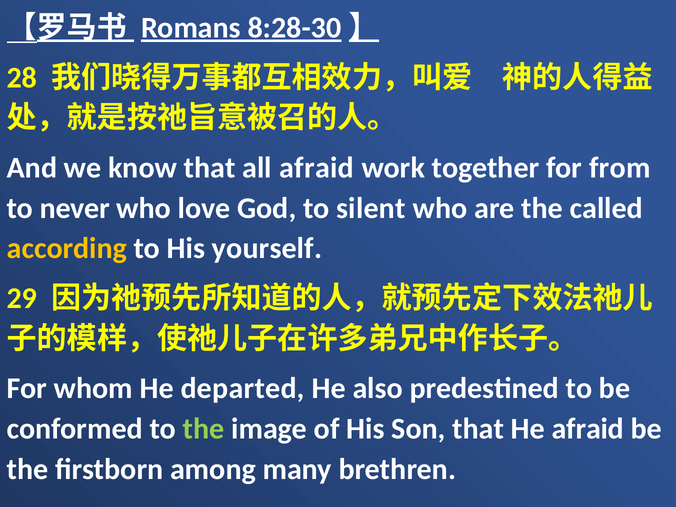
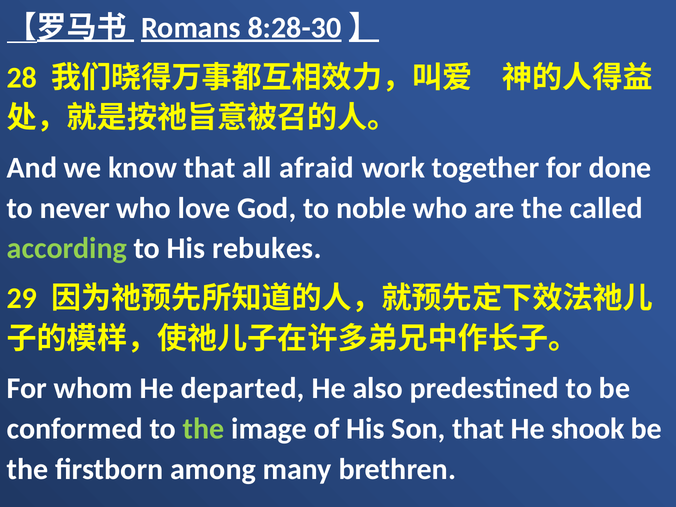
from: from -> done
silent: silent -> noble
according colour: yellow -> light green
yourself: yourself -> rebukes
He afraid: afraid -> shook
